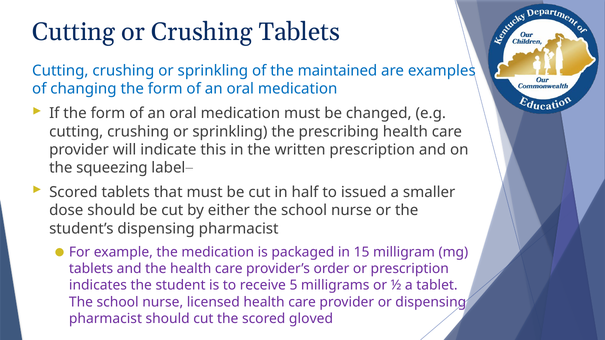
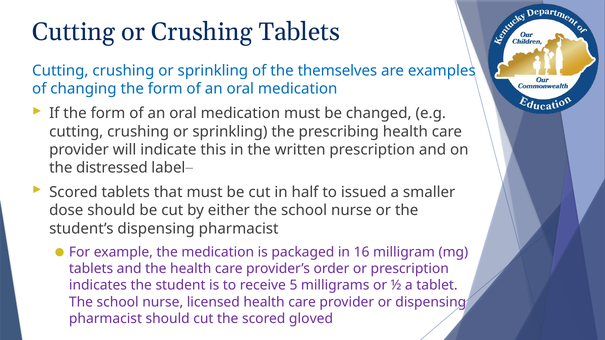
maintained: maintained -> themselves
squeezing: squeezing -> distressed
15: 15 -> 16
